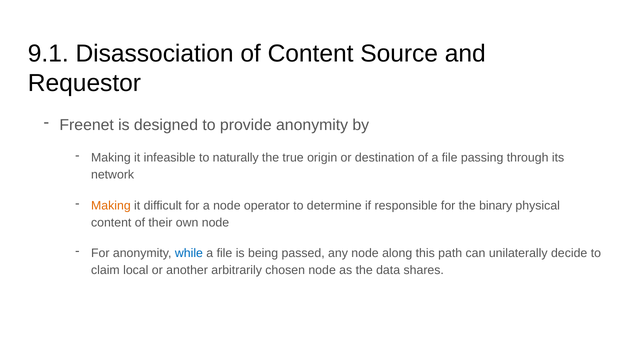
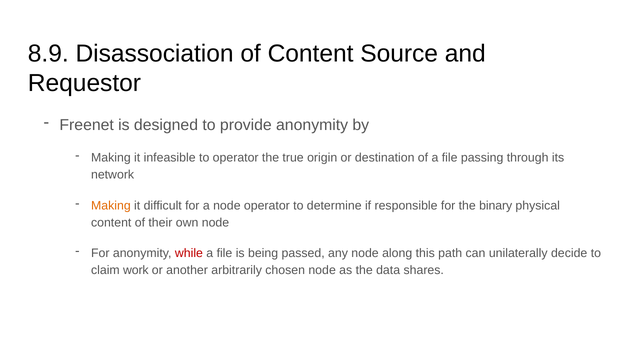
9.1: 9.1 -> 8.9
to naturally: naturally -> operator
while colour: blue -> red
local: local -> work
